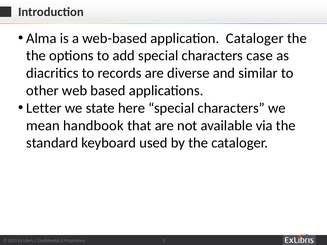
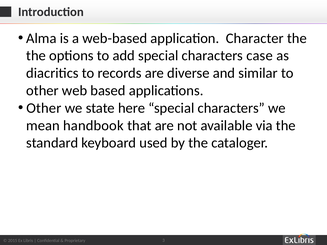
application Cataloger: Cataloger -> Character
Letter at (44, 108): Letter -> Other
